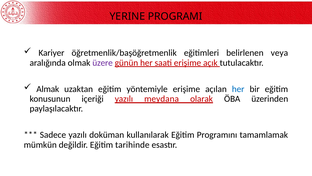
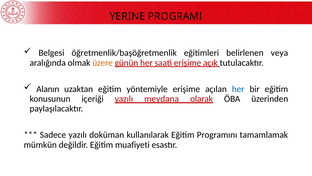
Kariyer: Kariyer -> Belgesi
üzere colour: purple -> orange
Almak: Almak -> Alanın
tarihinde: tarihinde -> muafiyeti
